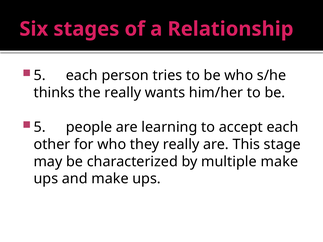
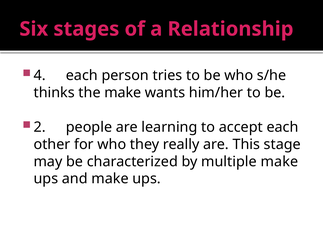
5 at (40, 76): 5 -> 4
the really: really -> make
5 at (40, 127): 5 -> 2
